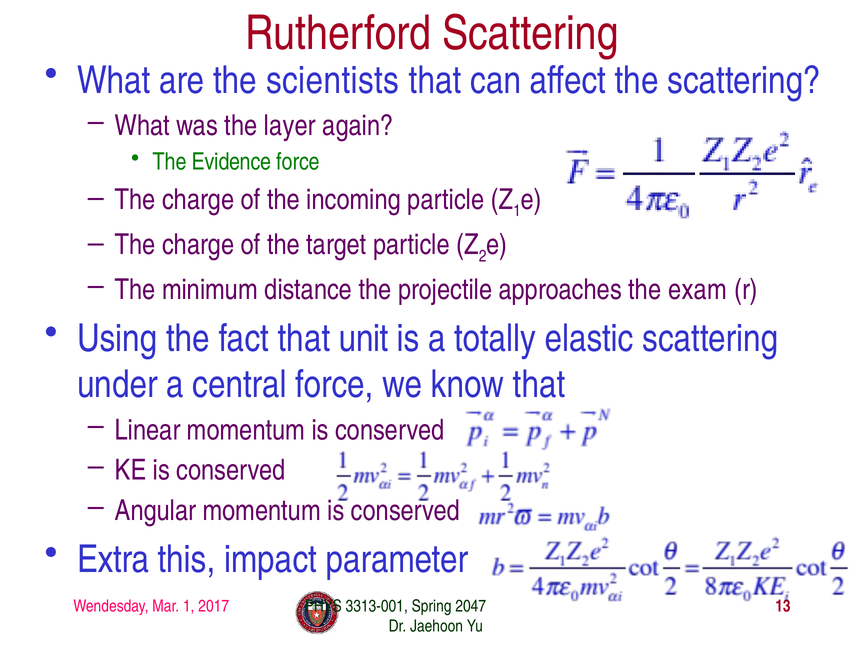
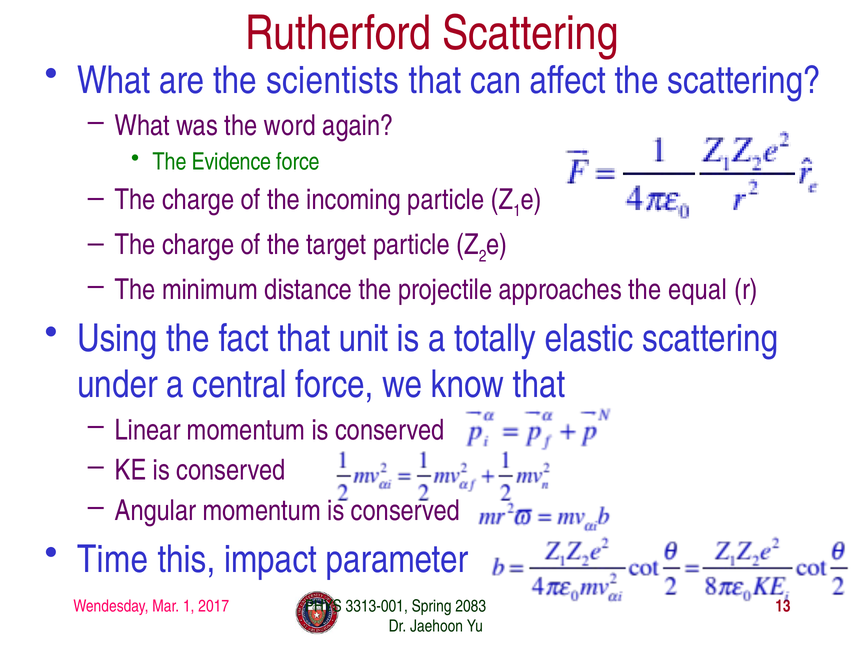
layer: layer -> word
exam: exam -> equal
Extra: Extra -> Time
2047: 2047 -> 2083
